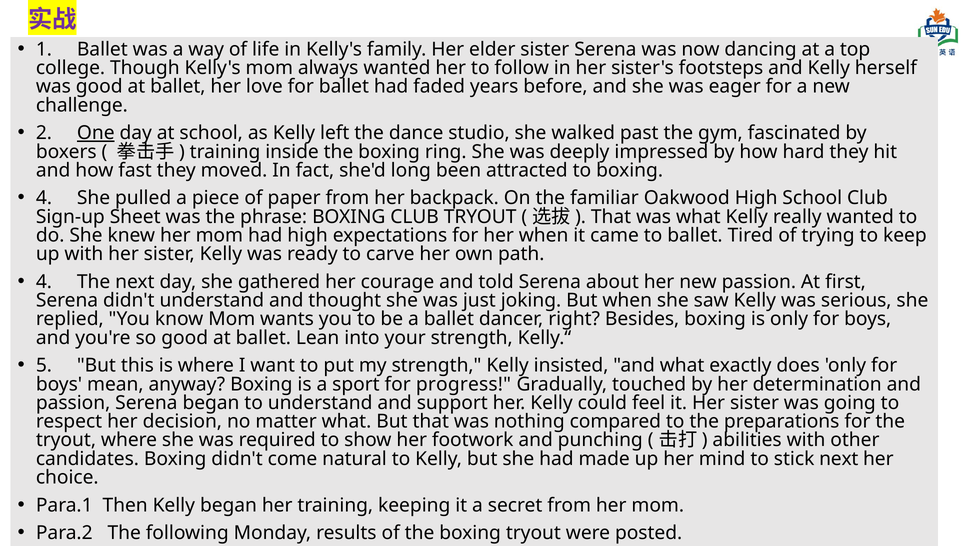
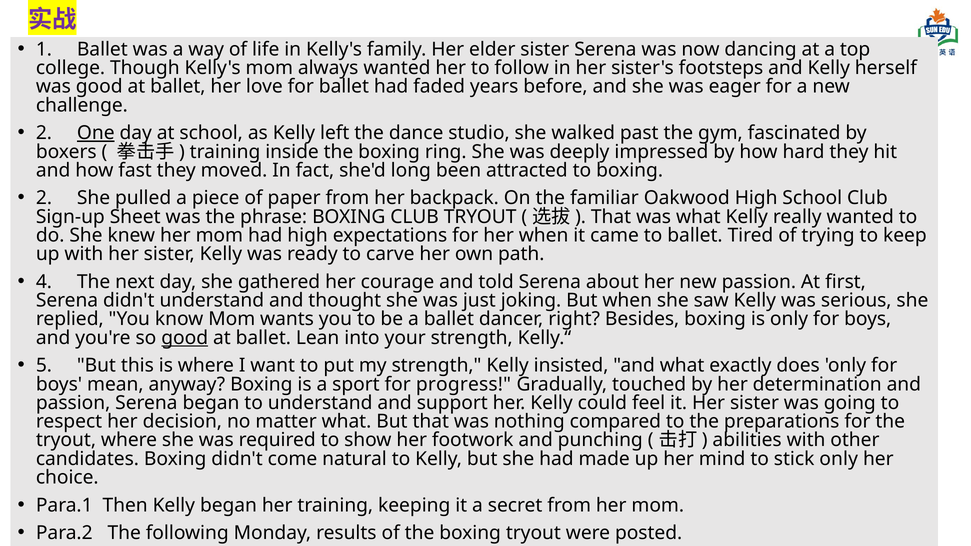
4 at (44, 198): 4 -> 2
good at (185, 338) underline: none -> present
stick next: next -> only
